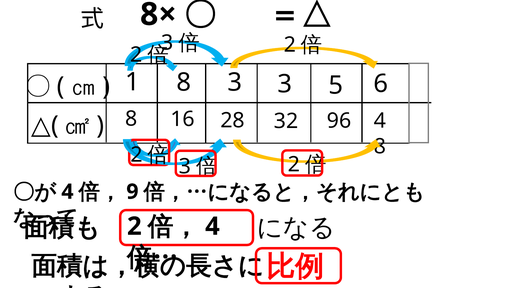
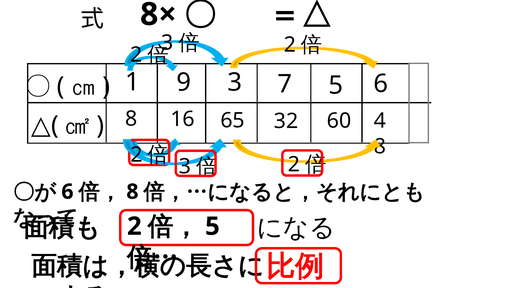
1 8: 8 -> 9
3 3: 3 -> 7
28: 28 -> 65
96: 96 -> 60
4 at (67, 192): 4 -> 6
9 at (132, 192): 9 -> 8
4 at (212, 226): 4 -> 5
